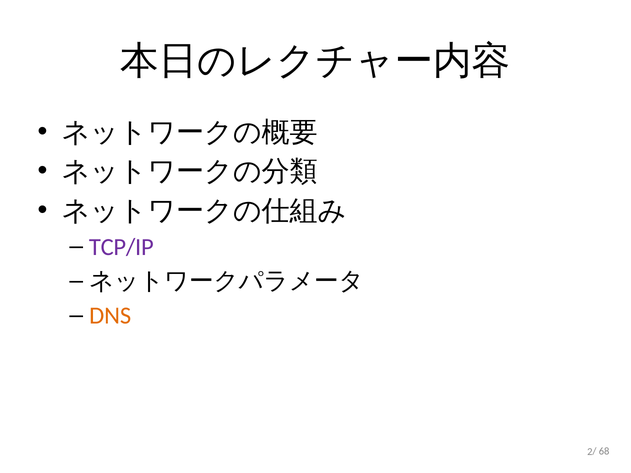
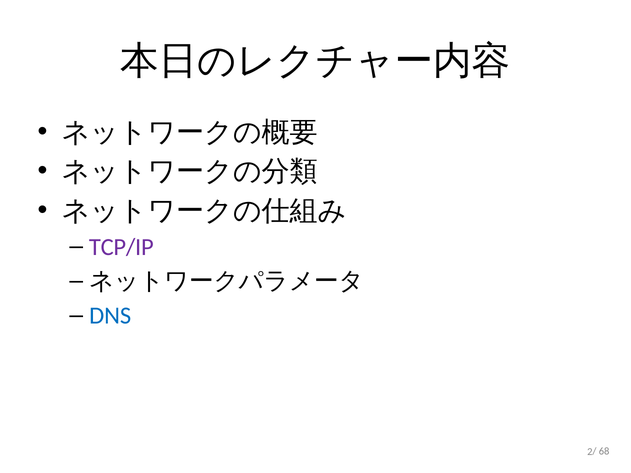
DNS colour: orange -> blue
